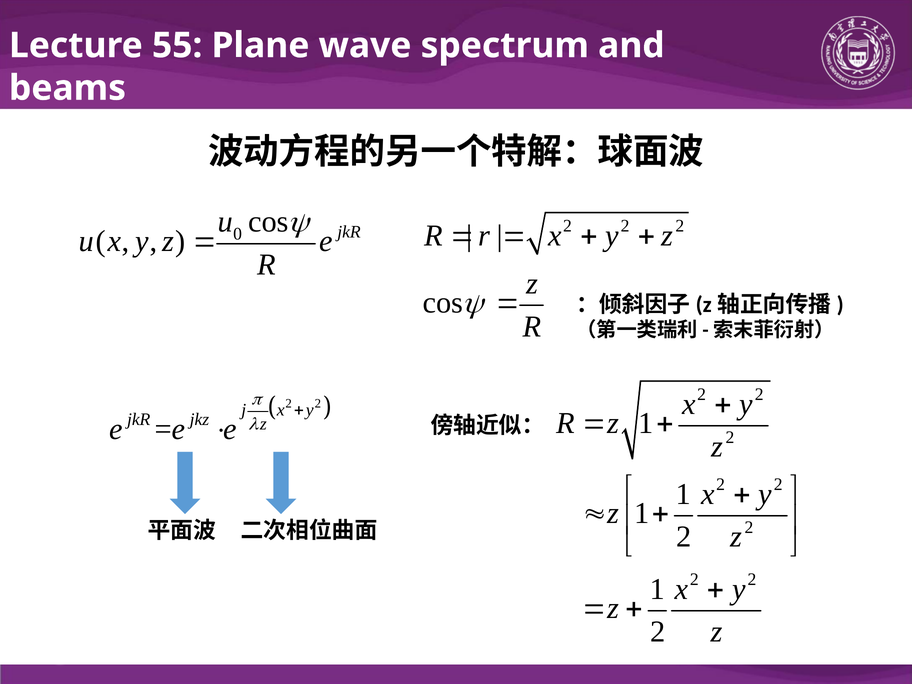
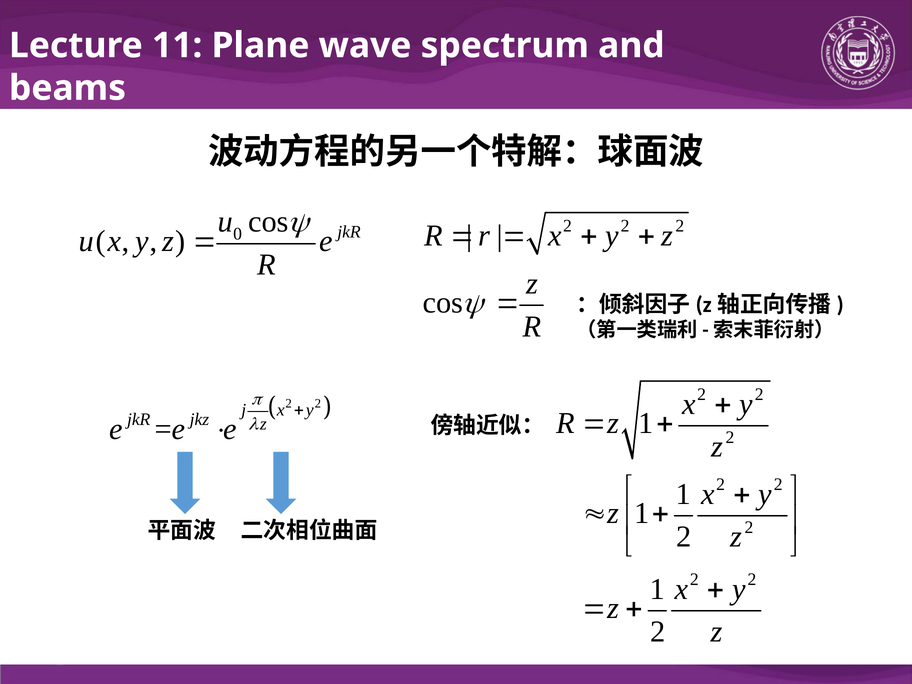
55: 55 -> 11
